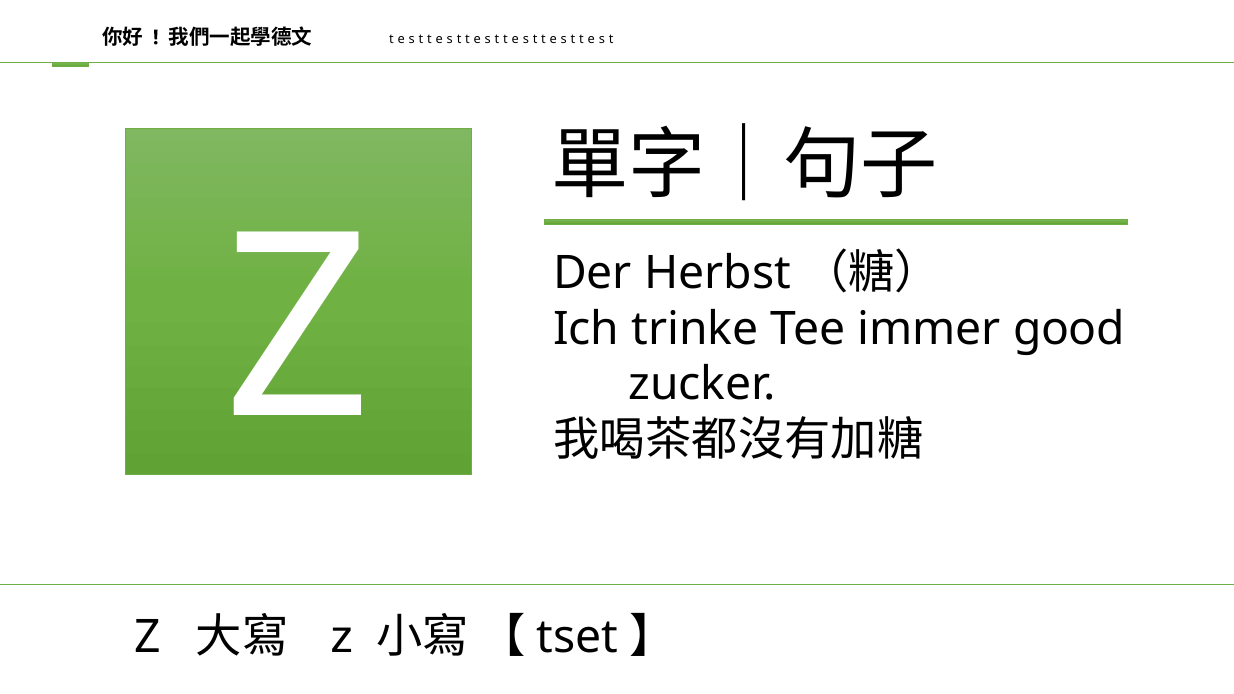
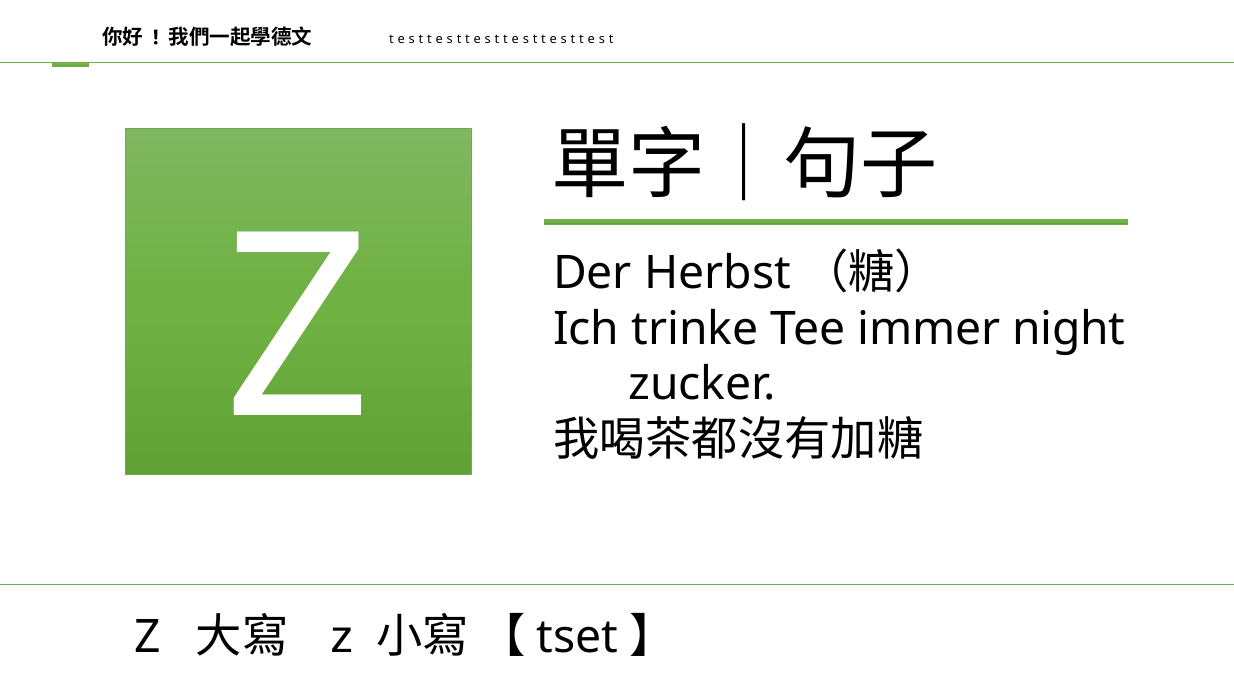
good: good -> night
